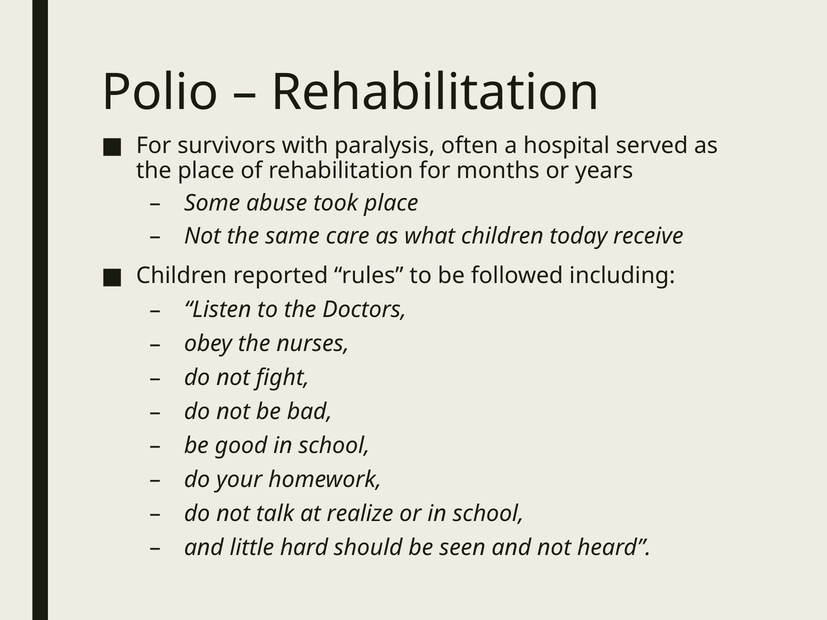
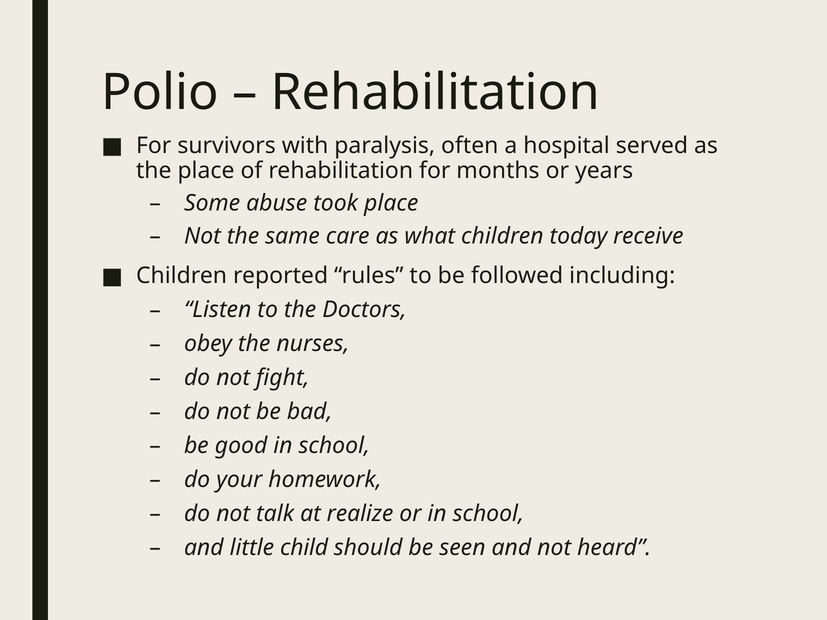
hard: hard -> child
